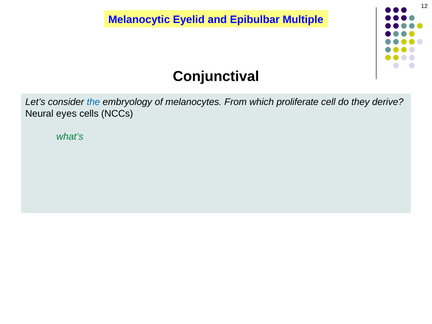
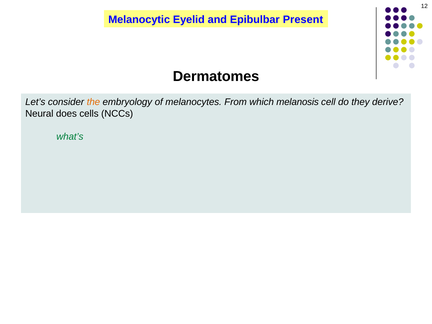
Multiple: Multiple -> Present
Conjunctival: Conjunctival -> Dermatomes
the at (93, 102) colour: blue -> orange
which proliferate: proliferate -> melanosis
eyes: eyes -> does
